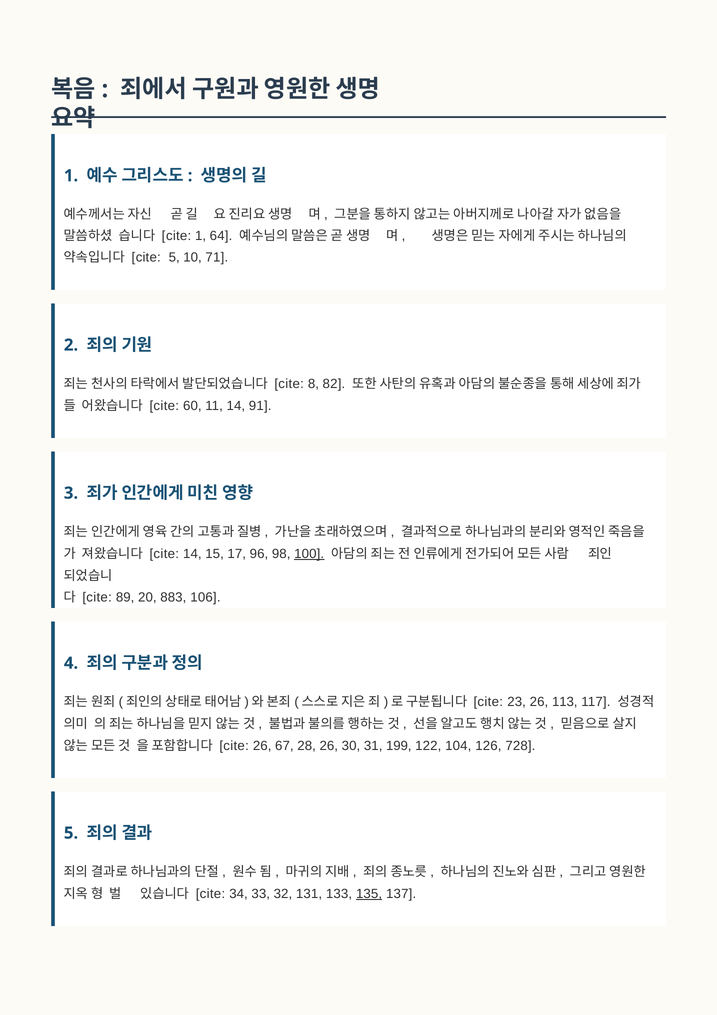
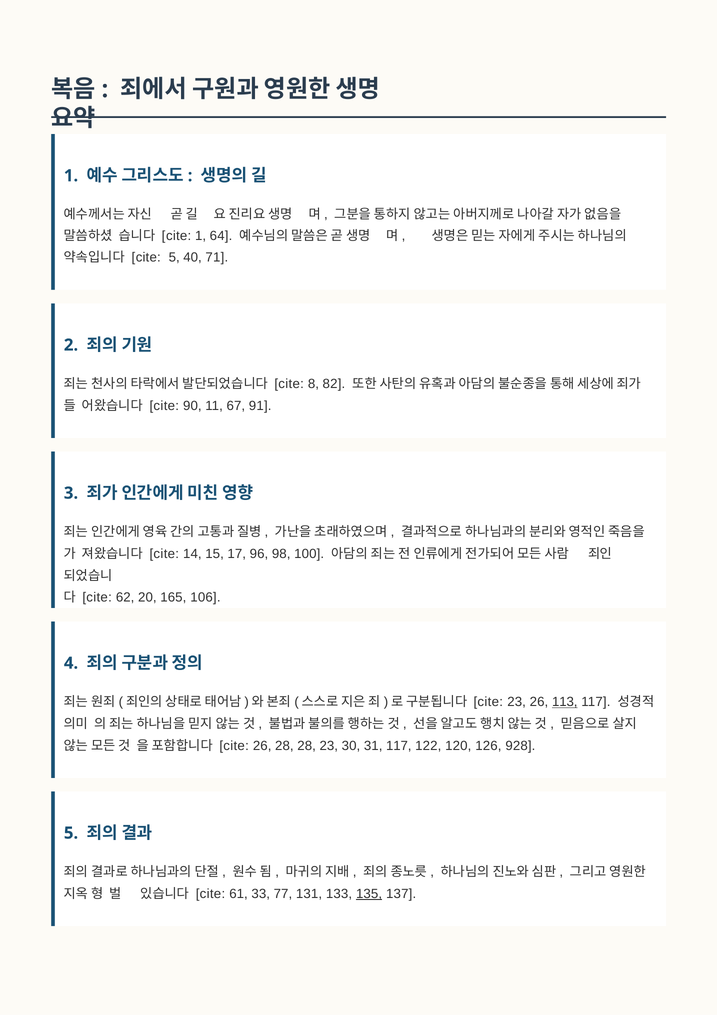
10: 10 -> 40
60: 60 -> 90
11 14: 14 -> 67
100 underline: present -> none
89: 89 -> 62
883: 883 -> 165
113 underline: none -> present
26 67: 67 -> 28
28 26: 26 -> 23
31 199: 199 -> 117
104: 104 -> 120
728: 728 -> 928
34: 34 -> 61
32: 32 -> 77
